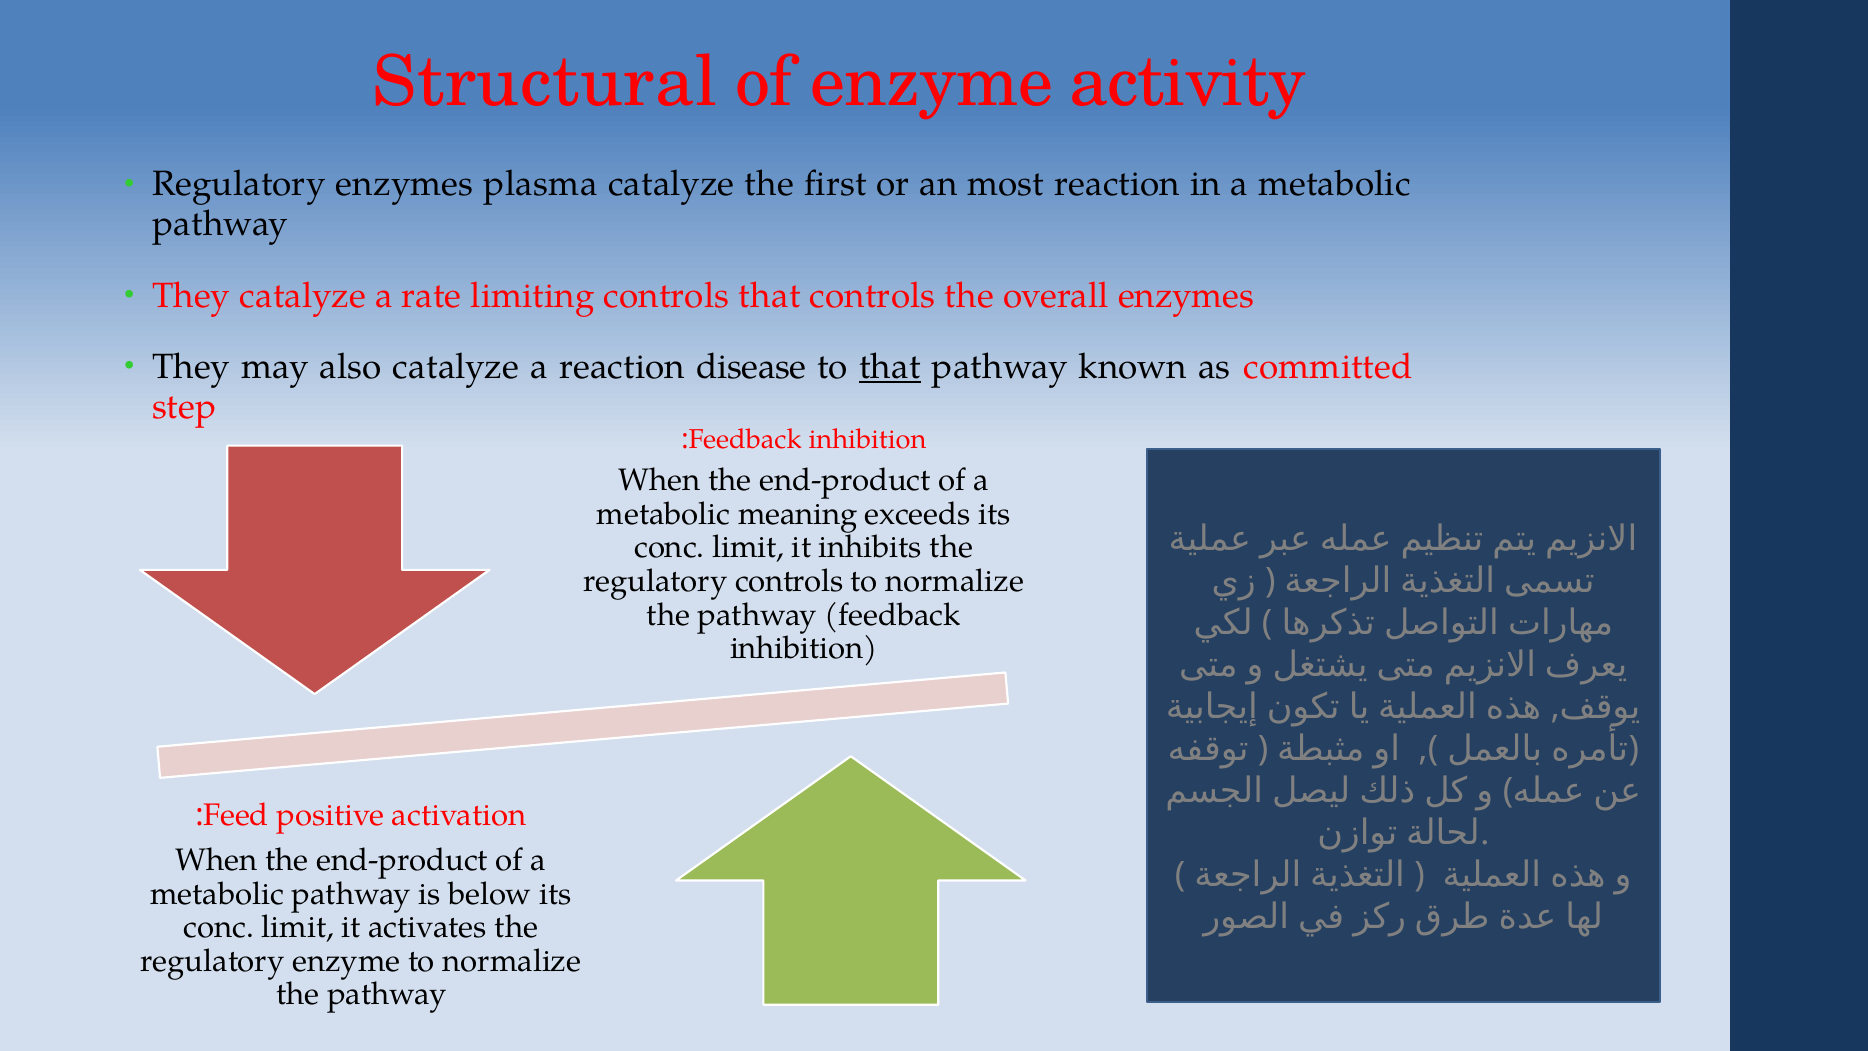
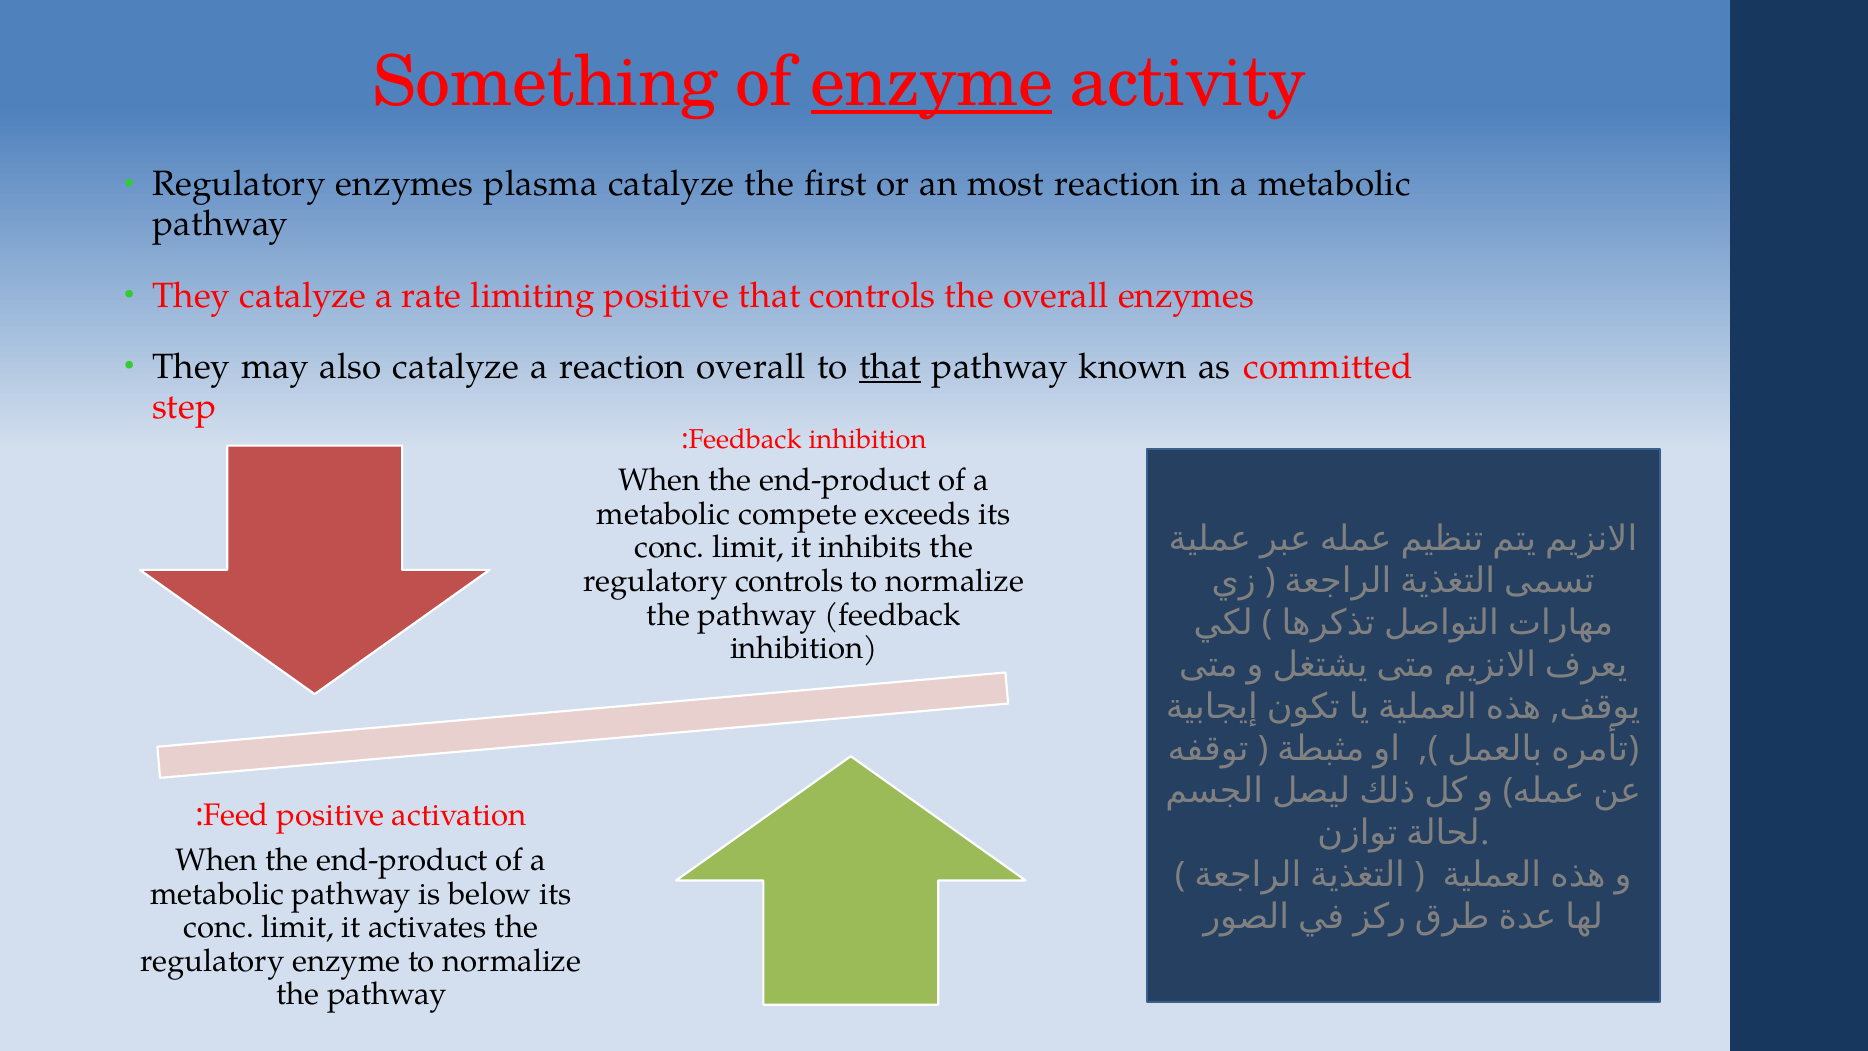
Structural: Structural -> Something
enzyme at (932, 82) underline: none -> present
limiting controls: controls -> positive
reaction disease: disease -> overall
meaning: meaning -> compete
